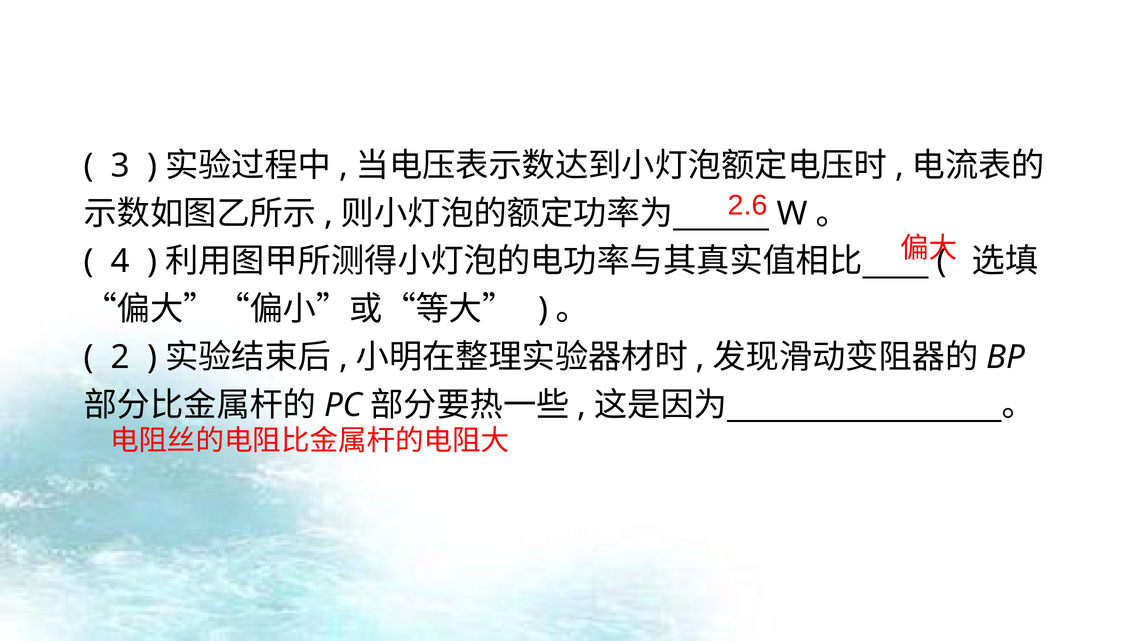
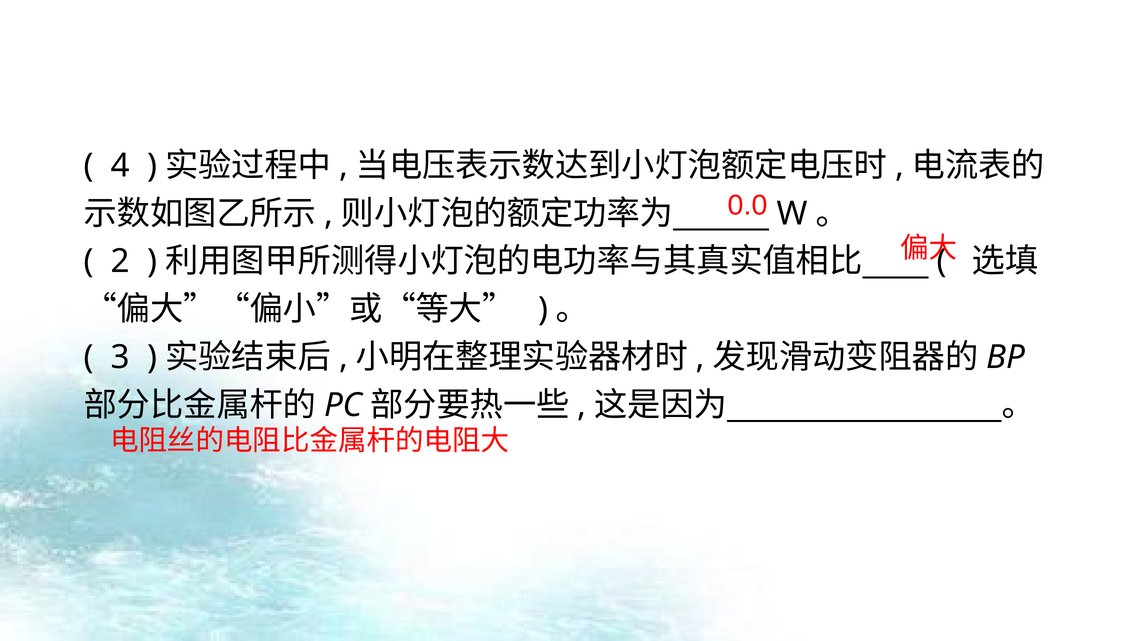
3: 3 -> 4
2.6: 2.6 -> 0.0
4: 4 -> 2
2: 2 -> 3
